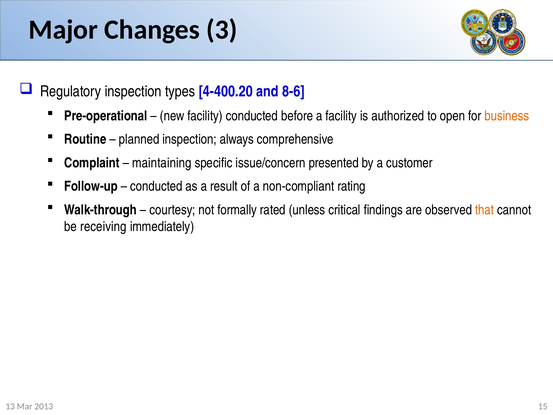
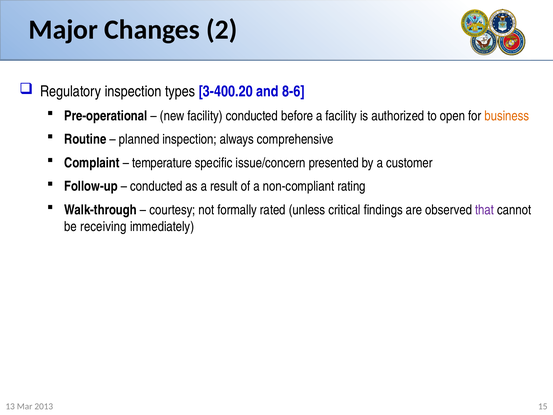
3: 3 -> 2
4-400.20: 4-400.20 -> 3-400.20
maintaining: maintaining -> temperature
that colour: orange -> purple
